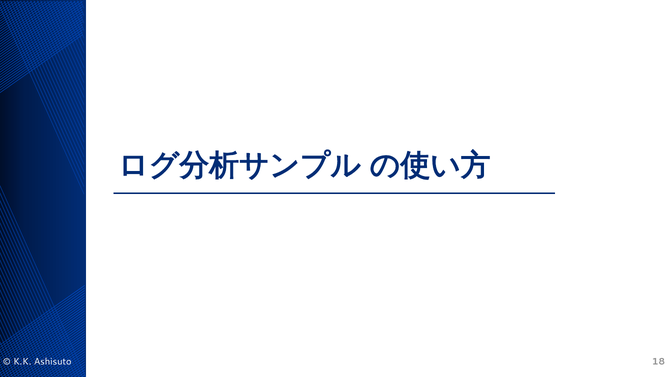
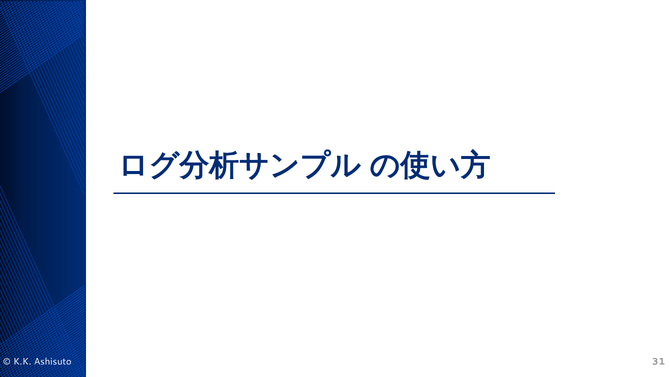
18: 18 -> 31
